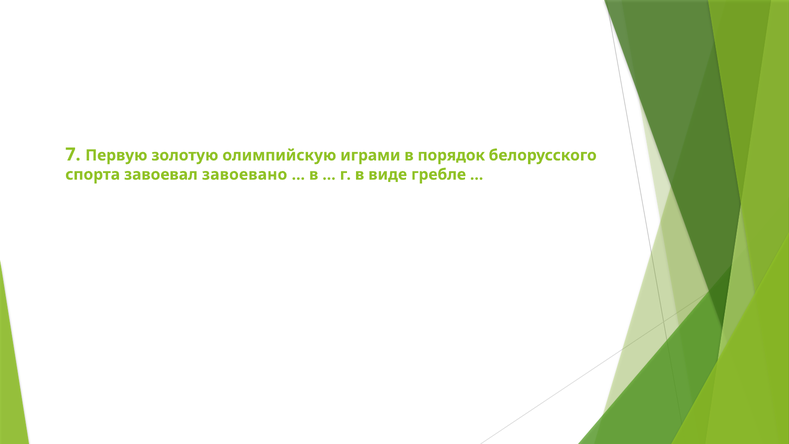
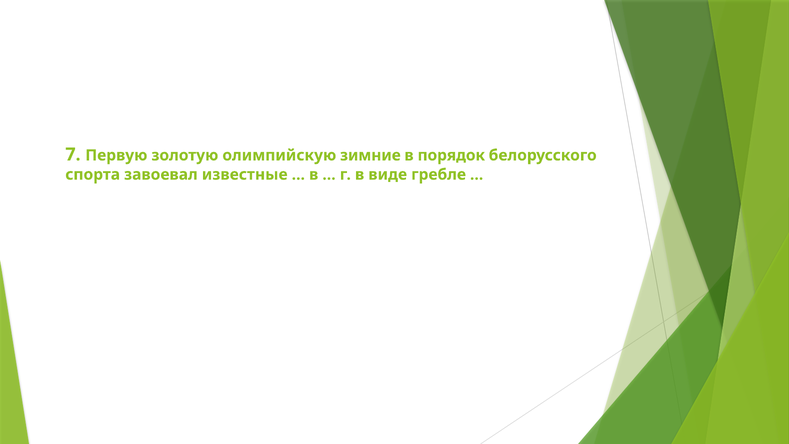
играми: играми -> зимние
завоевано: завоевано -> известные
